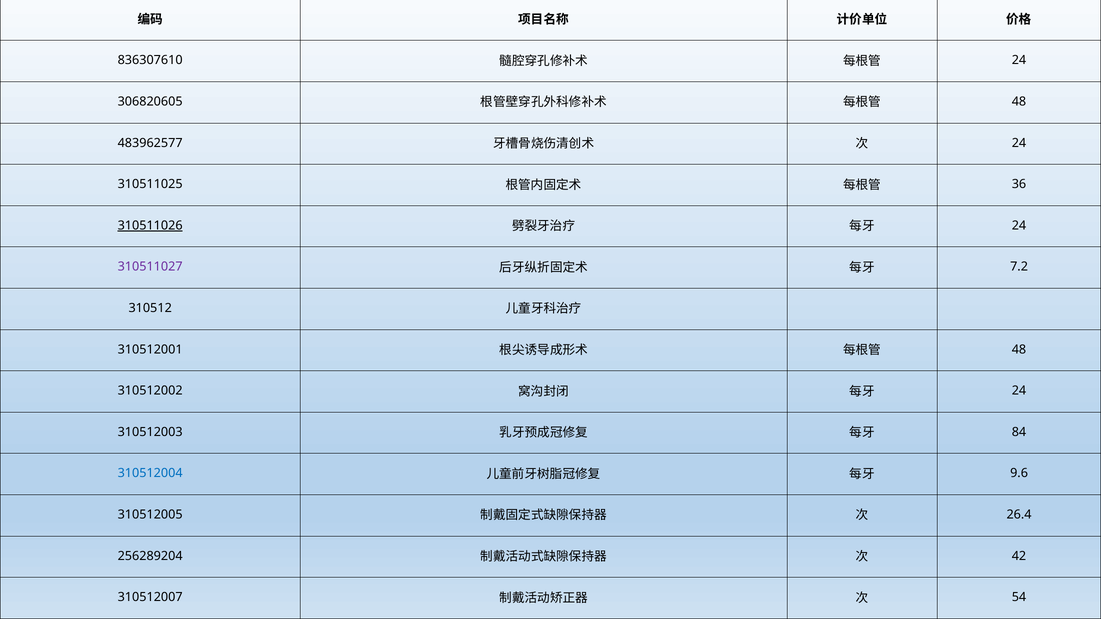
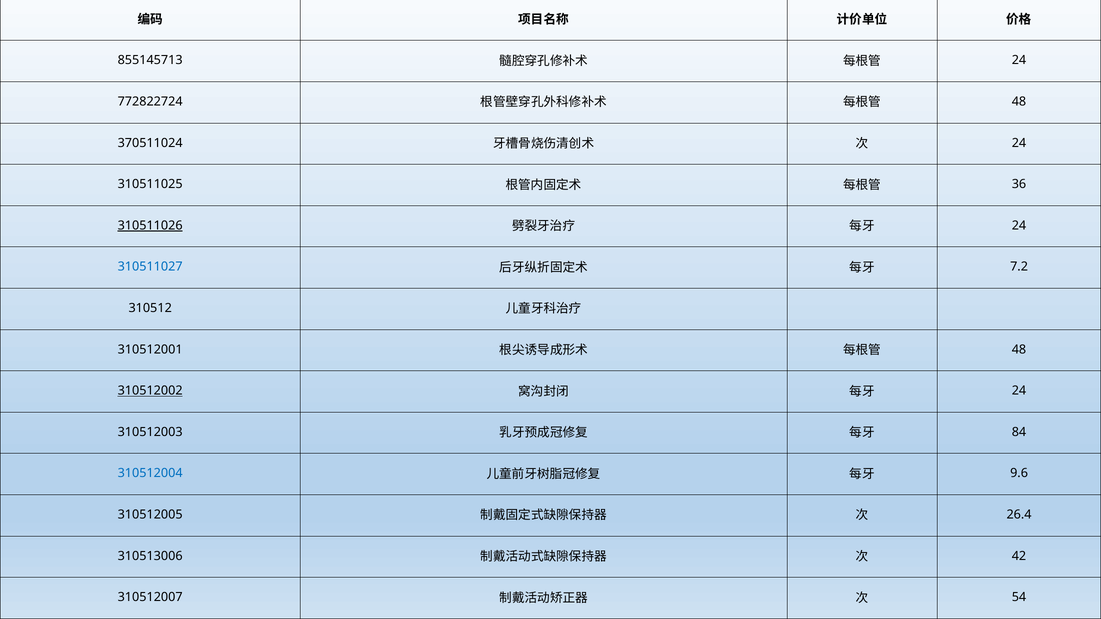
836307610: 836307610 -> 855145713
306820605: 306820605 -> 772822724
483962577: 483962577 -> 370511024
310511027 colour: purple -> blue
310512002 underline: none -> present
256289204: 256289204 -> 310513006
